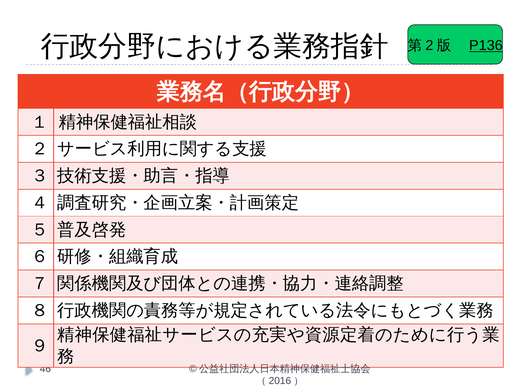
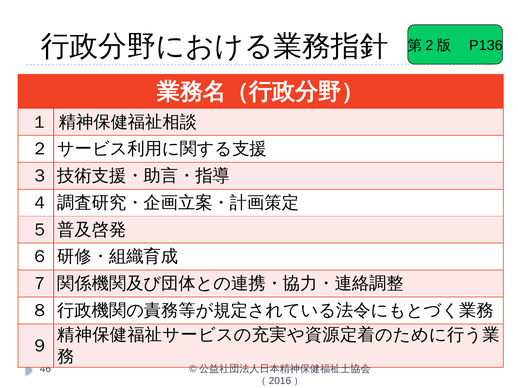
P136 underline: present -> none
